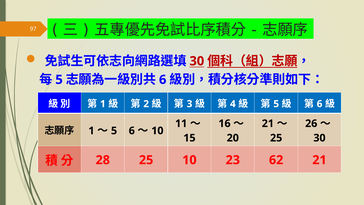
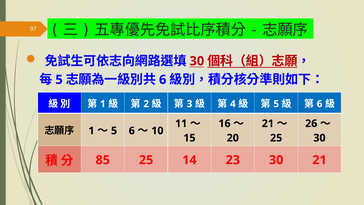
28: 28 -> 85
25 10: 10 -> 14
23 62: 62 -> 30
